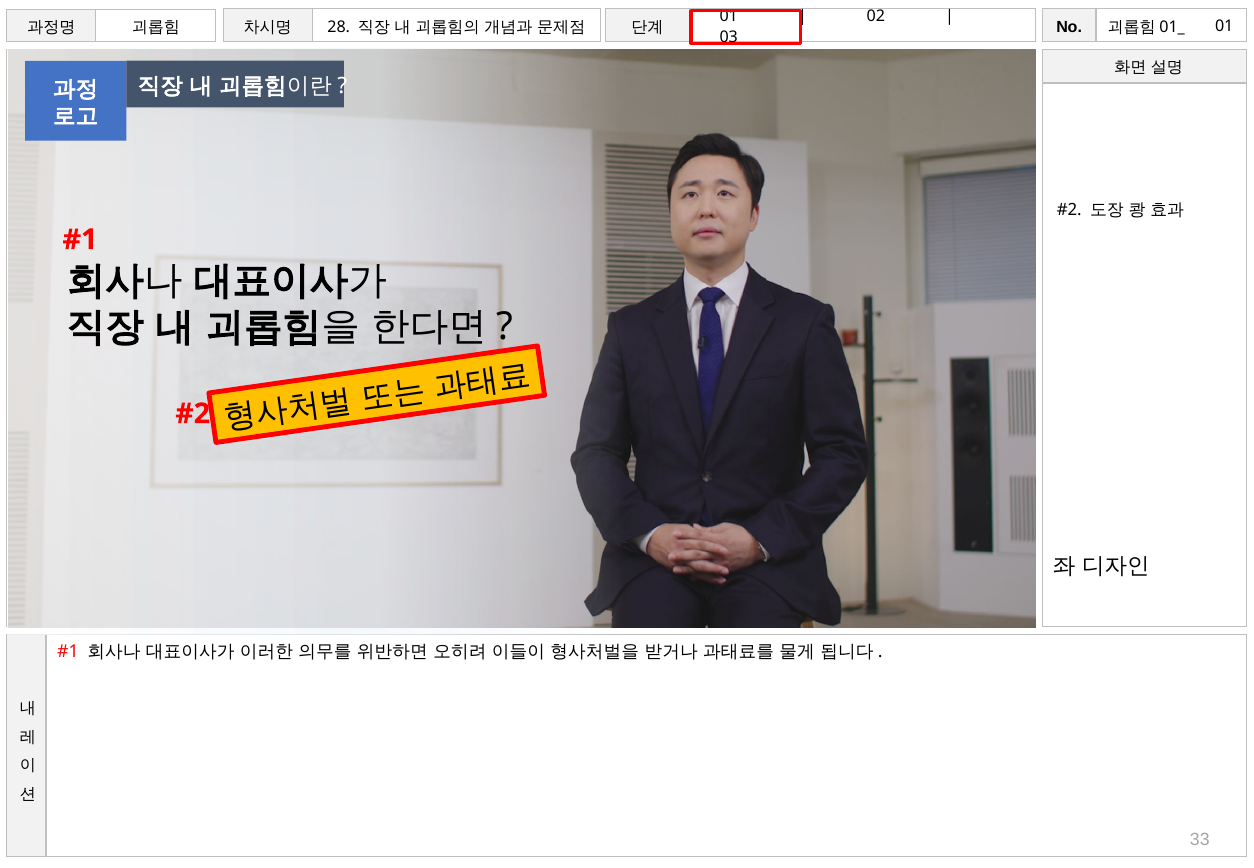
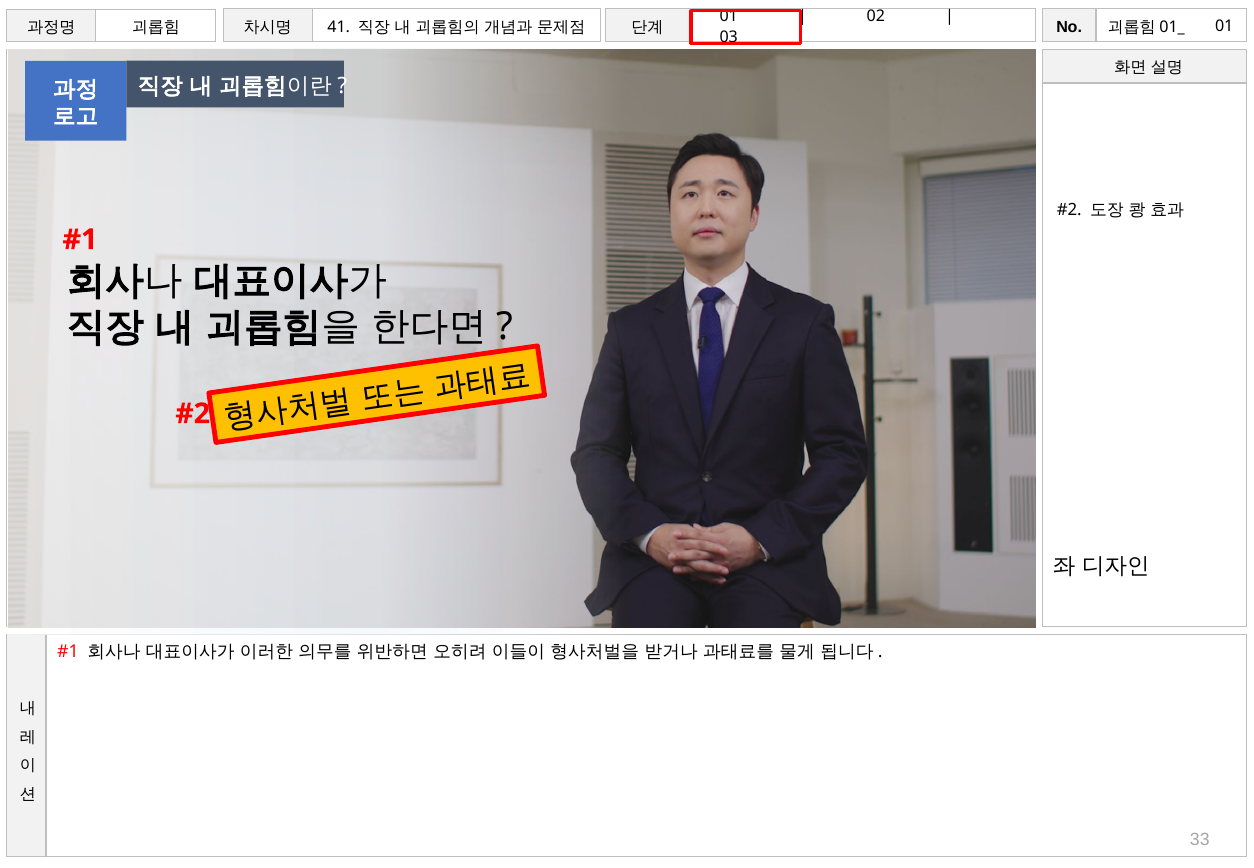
28: 28 -> 41
